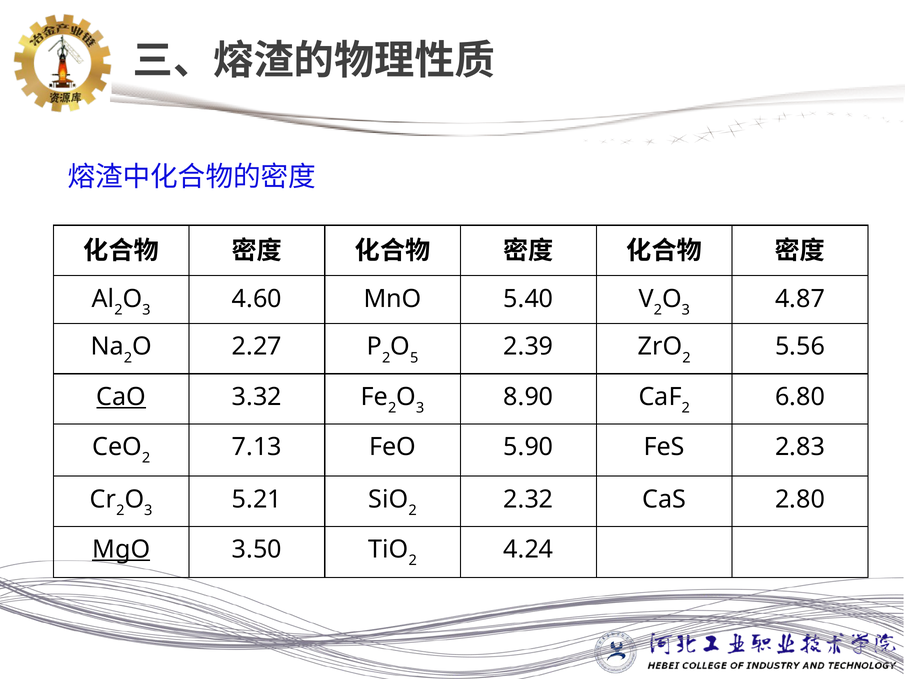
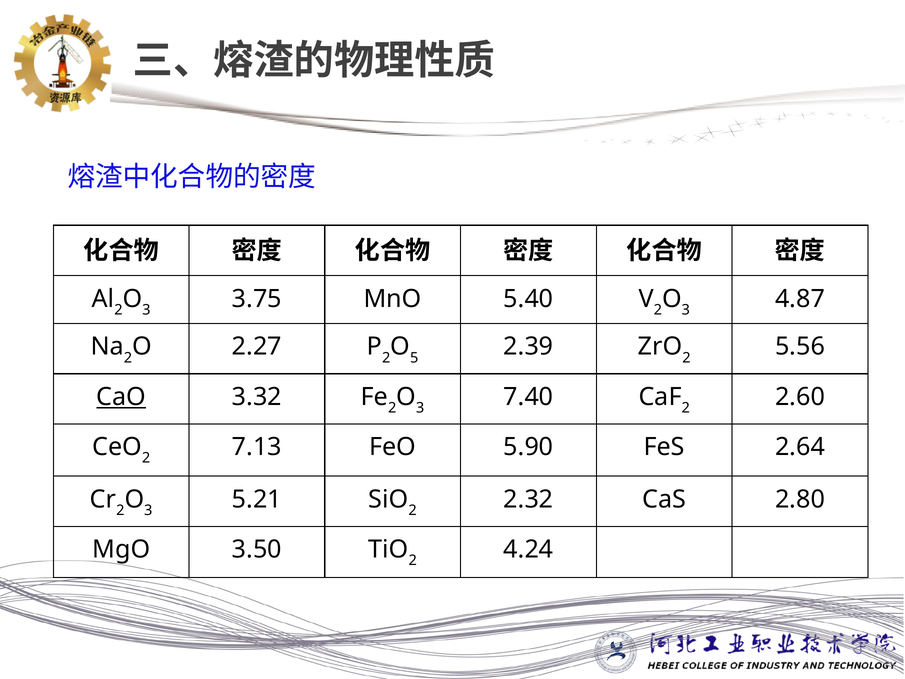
4.60: 4.60 -> 3.75
8.90: 8.90 -> 7.40
6.80: 6.80 -> 2.60
2.83: 2.83 -> 2.64
MgO underline: present -> none
